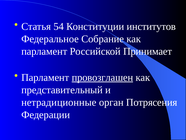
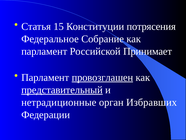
54: 54 -> 15
институтов: институтов -> потрясения
представительный underline: none -> present
Потрясения: Потрясения -> Избравших
